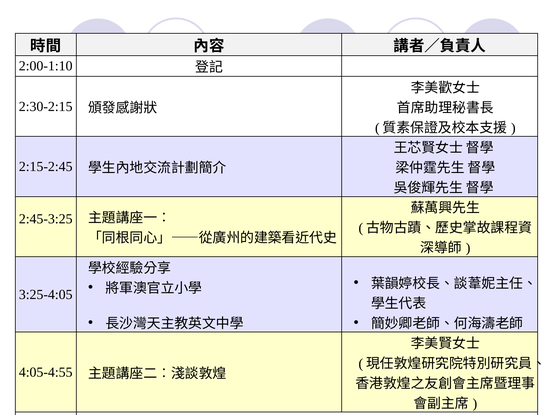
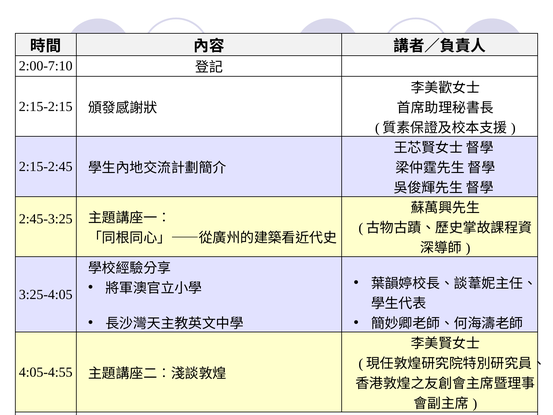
2:00-1:10: 2:00-1:10 -> 2:00-7:10
2:30-2:15: 2:30-2:15 -> 2:15-2:15
